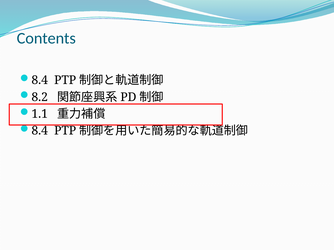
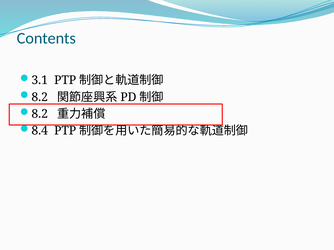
8.4 at (40, 80): 8.4 -> 3.1
1.1 at (40, 114): 1.1 -> 8.2
